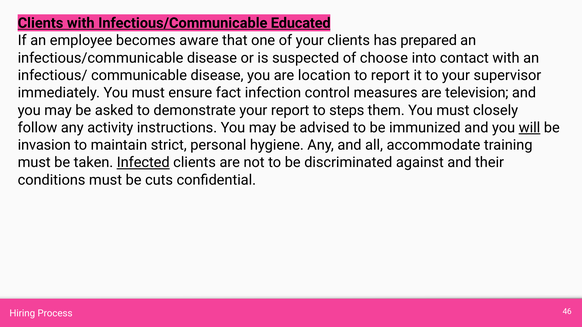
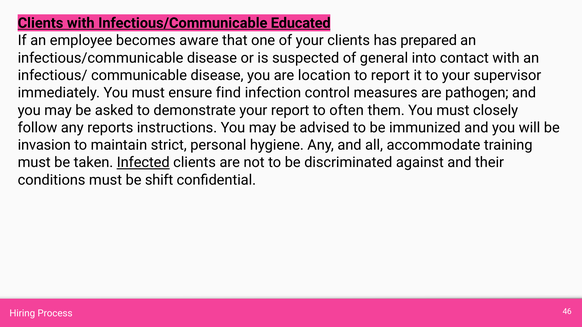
choose: choose -> general
fact: fact -> find
television: television -> pathogen
steps: steps -> often
activity: activity -> reports
will underline: present -> none
cuts: cuts -> shift
